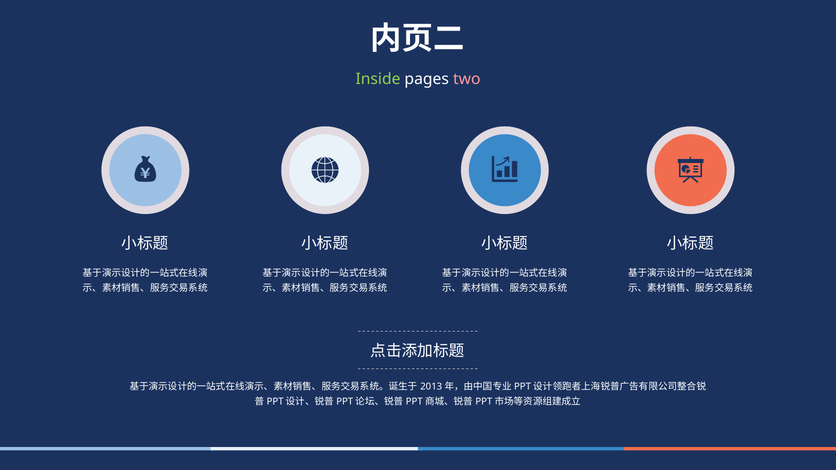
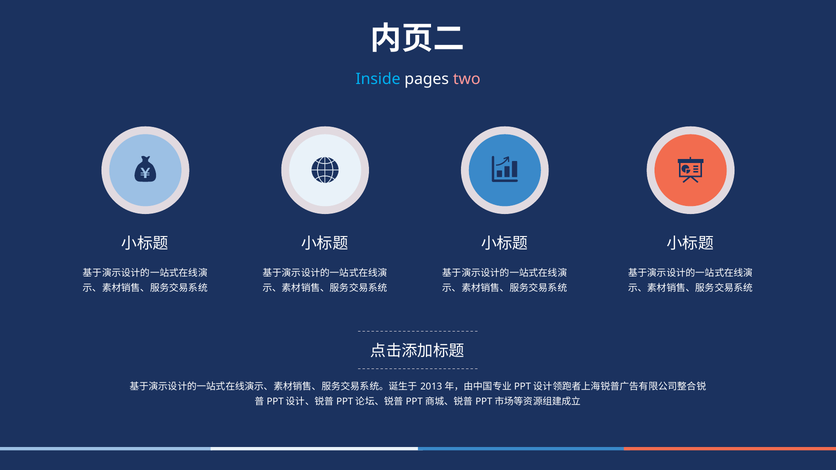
Inside colour: light green -> light blue
